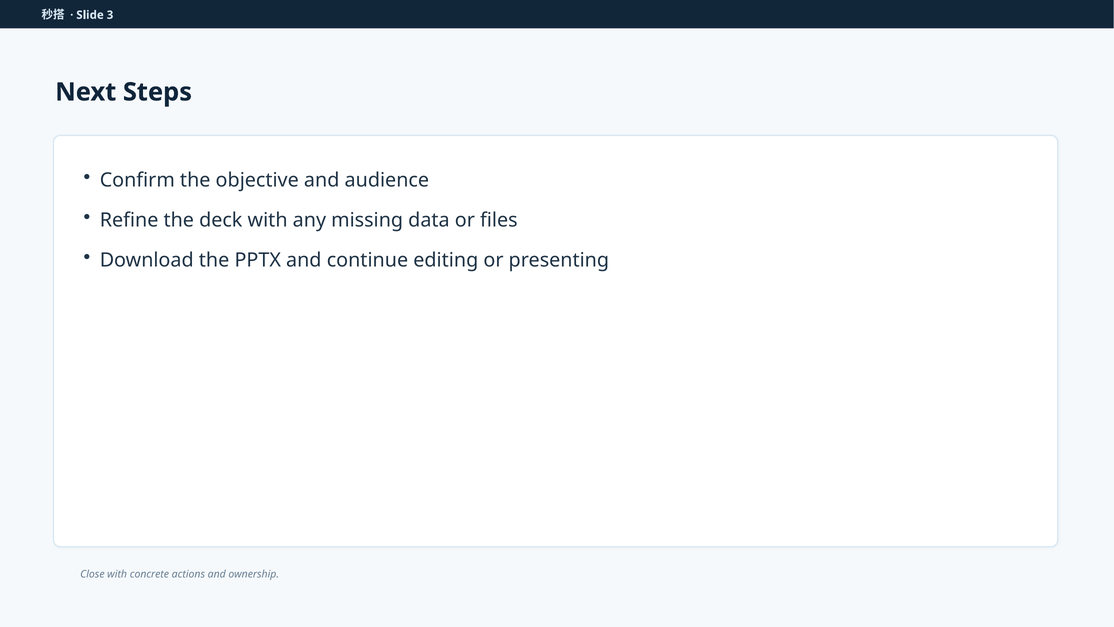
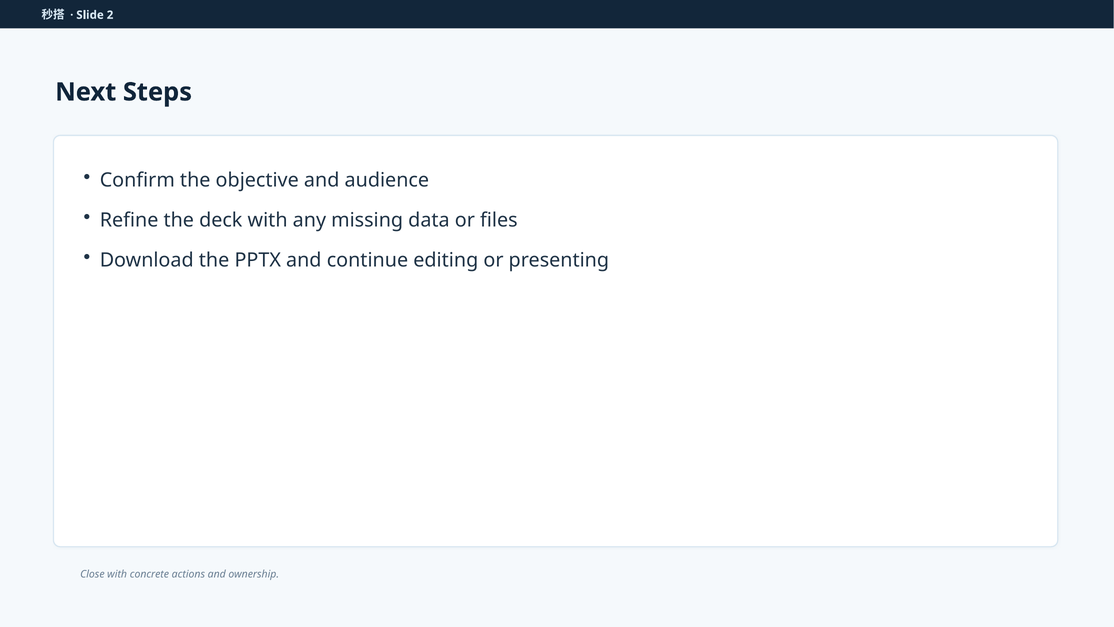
3: 3 -> 2
